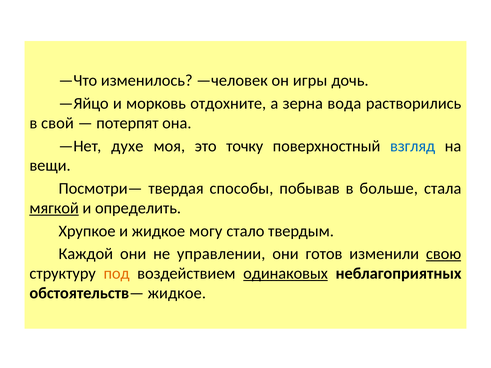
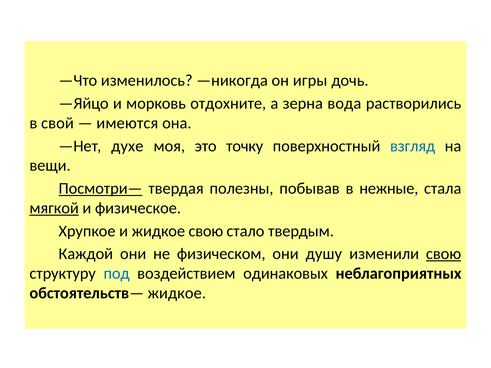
—человек: —человек -> —никогда
потерпят: потерпят -> имеются
Посмотри— underline: none -> present
способы: способы -> полезны
больше: больше -> нежные
определить: определить -> физическое
жидкое могу: могу -> свою
управлении: управлении -> физическом
готов: готов -> душу
под colour: orange -> blue
одинаковых underline: present -> none
